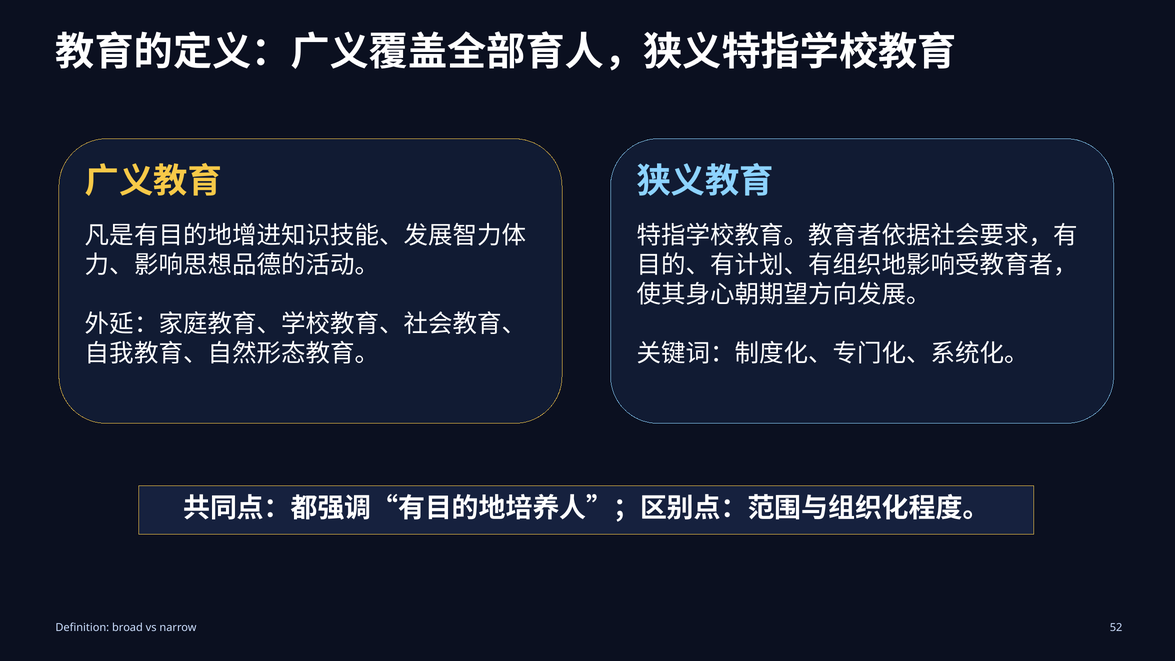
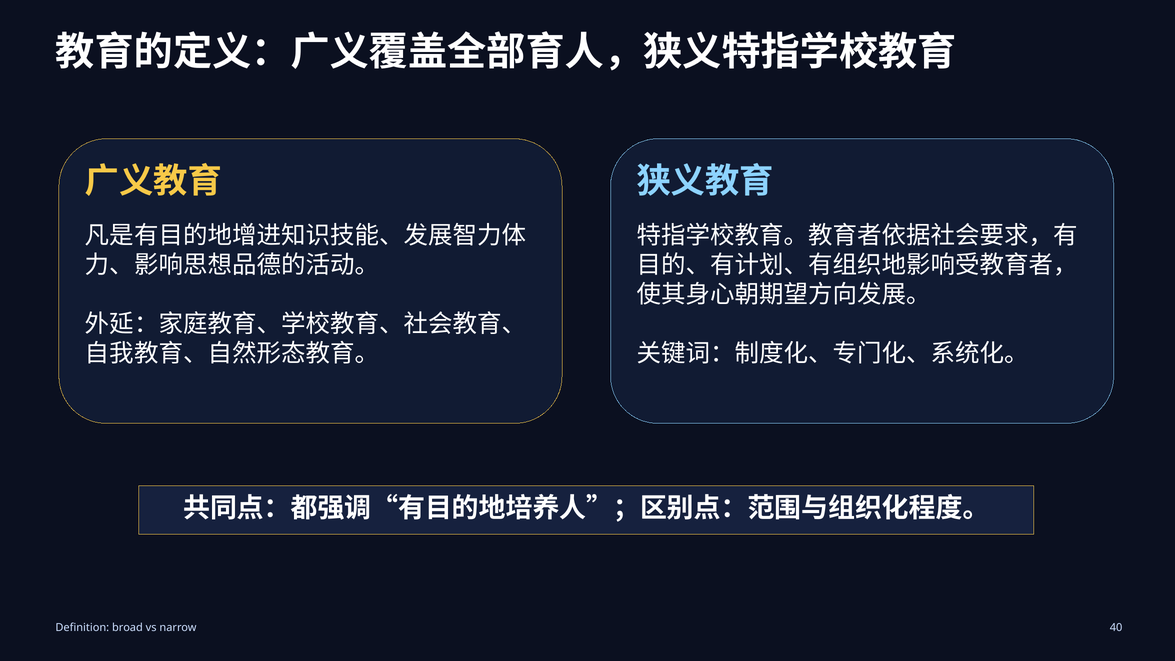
52: 52 -> 40
